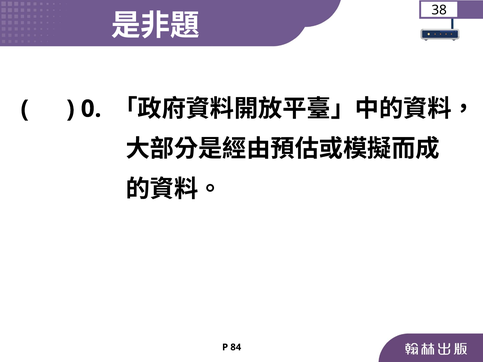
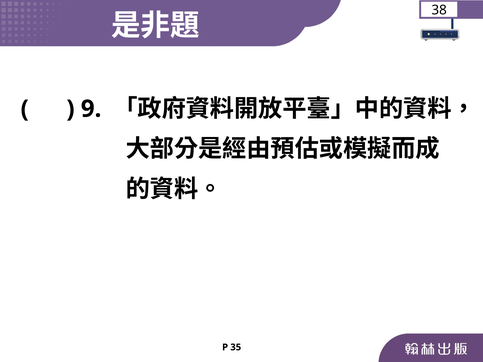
0: 0 -> 9
84: 84 -> 35
